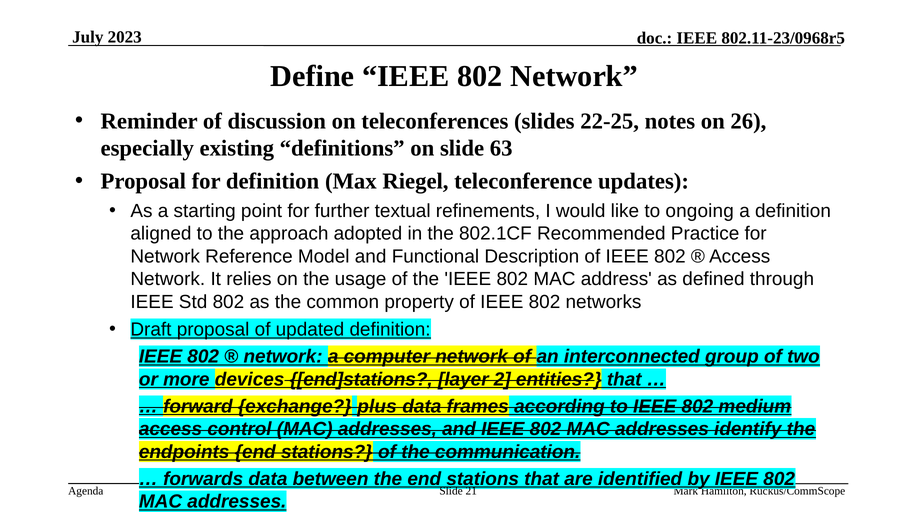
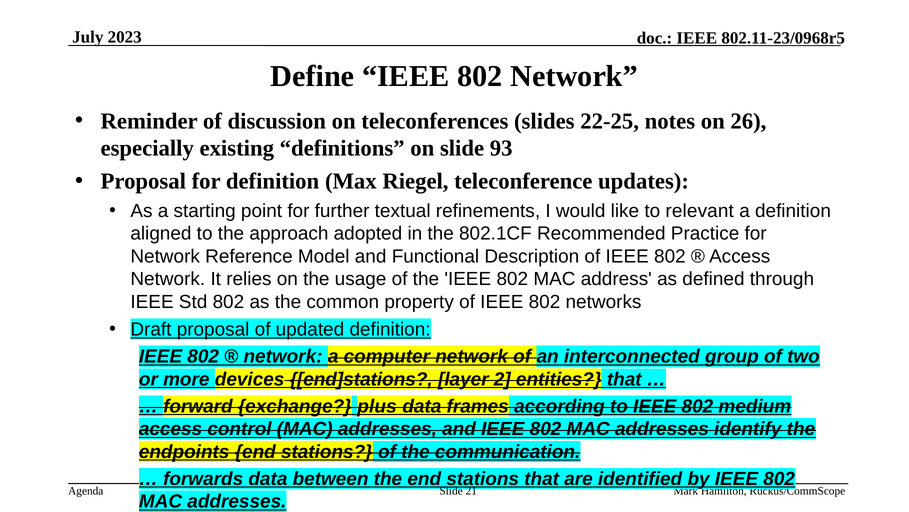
63: 63 -> 93
ongoing: ongoing -> relevant
